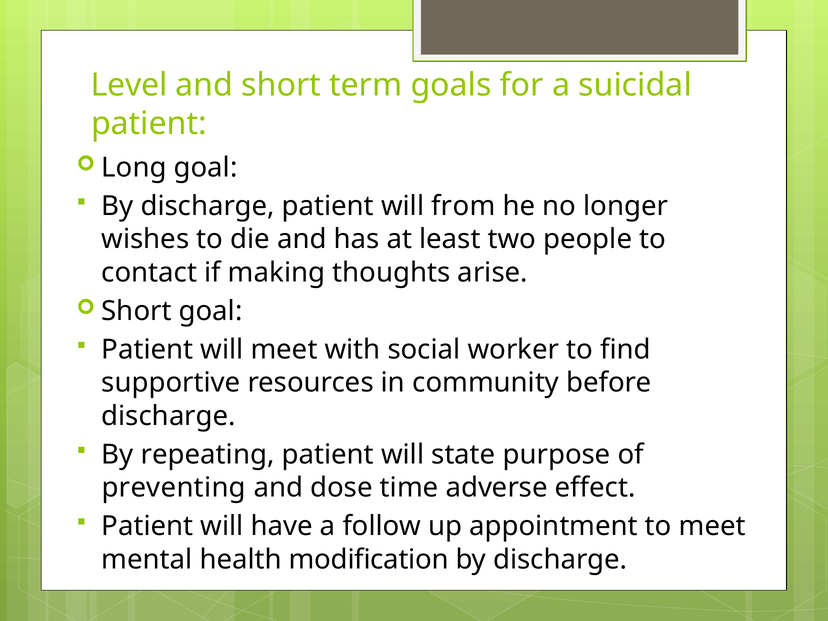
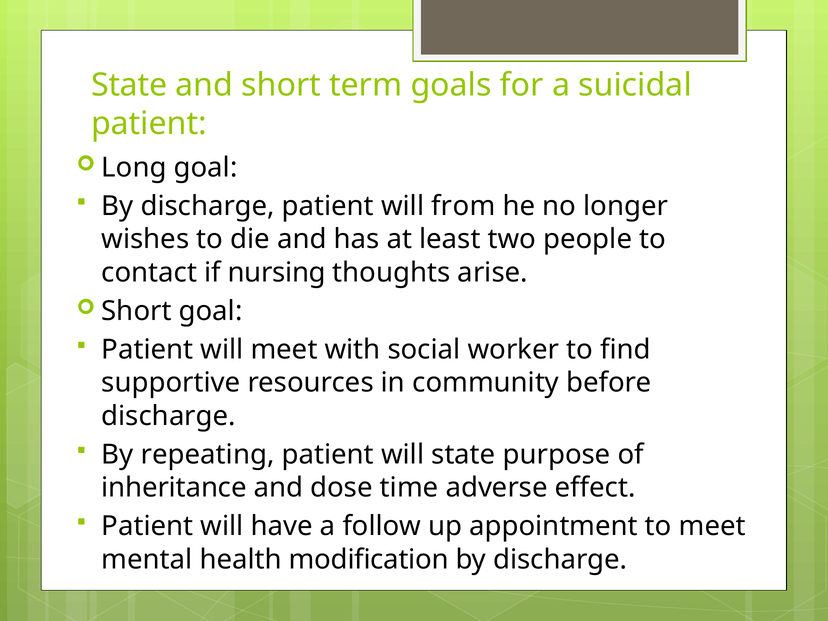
Level at (129, 85): Level -> State
making: making -> nursing
preventing: preventing -> inheritance
